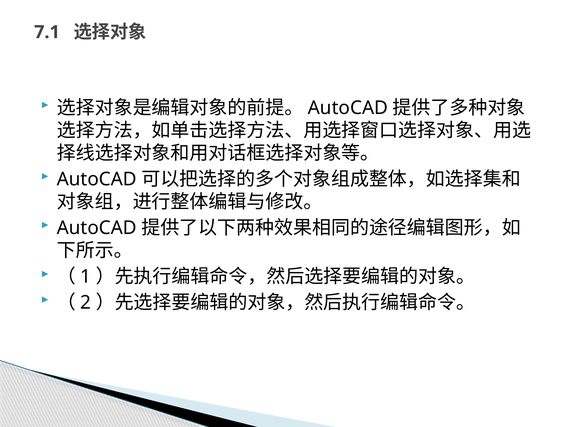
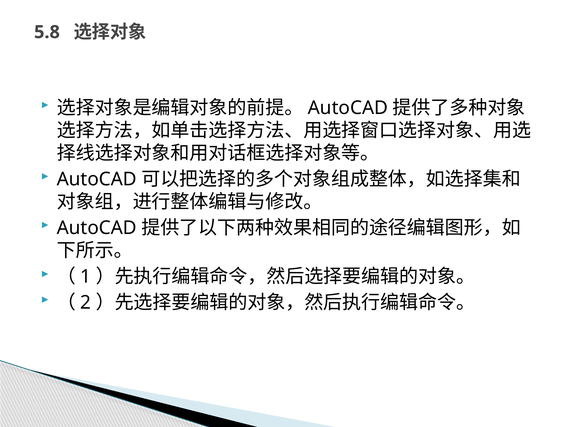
7.1: 7.1 -> 5.8
